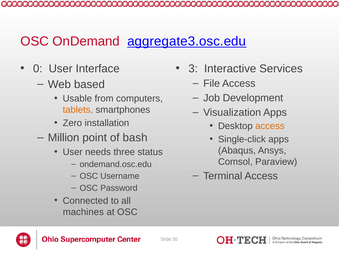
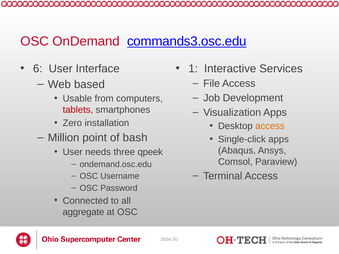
aggregate3.osc.edu: aggregate3.osc.edu -> commands3.osc.edu
0: 0 -> 6
3: 3 -> 1
tablets colour: orange -> red
status: status -> qpeek
machines: machines -> aggregate
